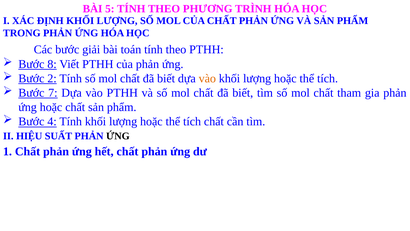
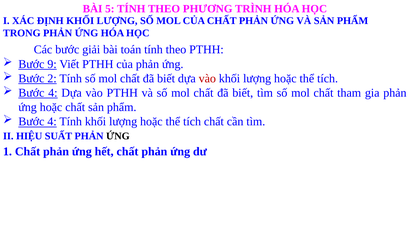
8: 8 -> 9
vào at (207, 78) colour: orange -> red
7 at (53, 93): 7 -> 4
